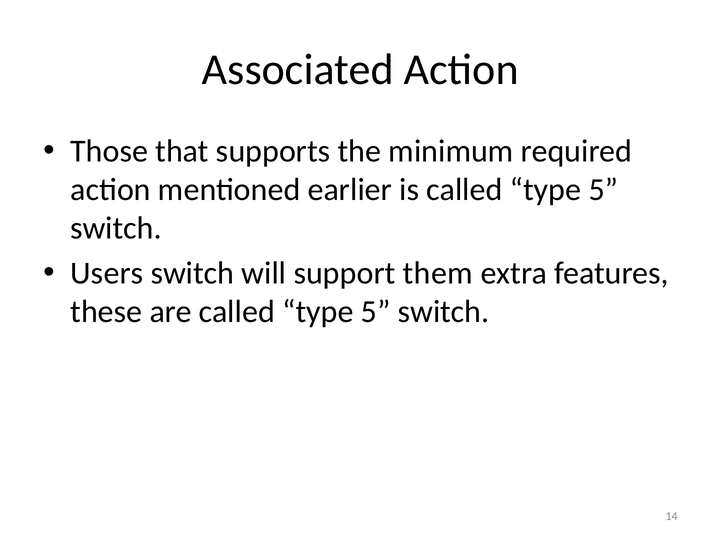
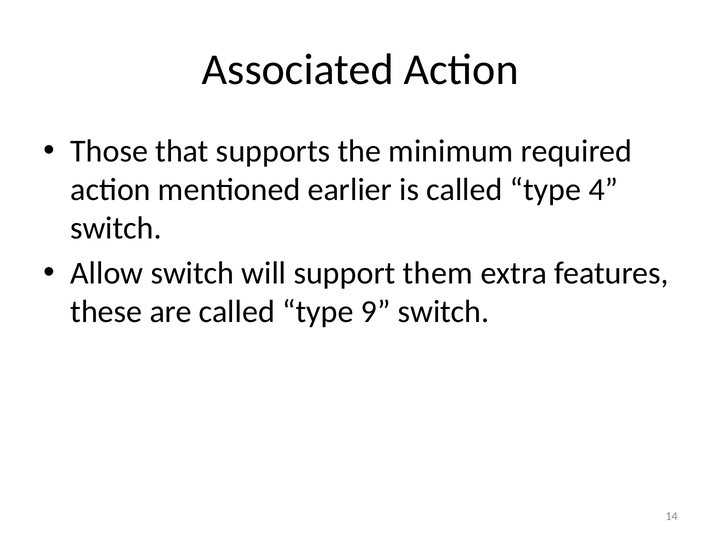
is called type 5: 5 -> 4
Users: Users -> Allow
are called type 5: 5 -> 9
